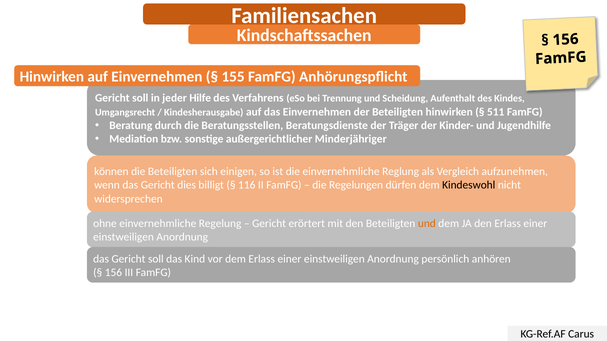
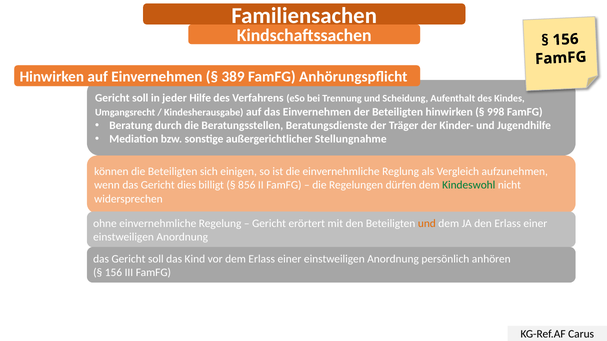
155: 155 -> 389
511: 511 -> 998
Minderjähriger: Minderjähriger -> Stellungnahme
116: 116 -> 856
Kindeswohl colour: black -> green
